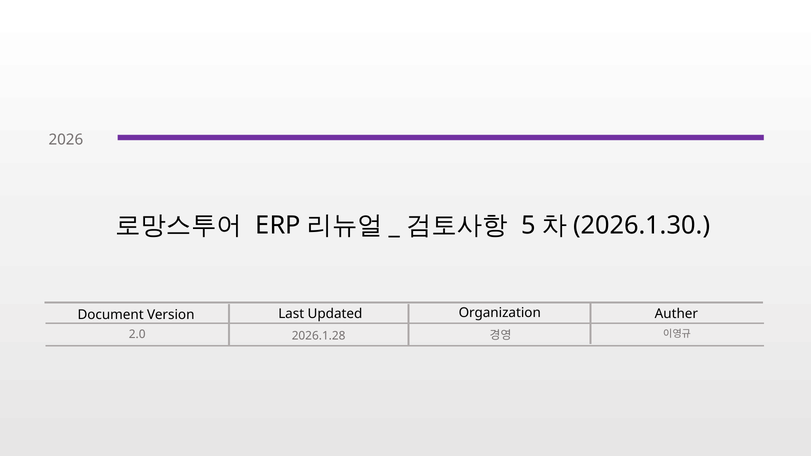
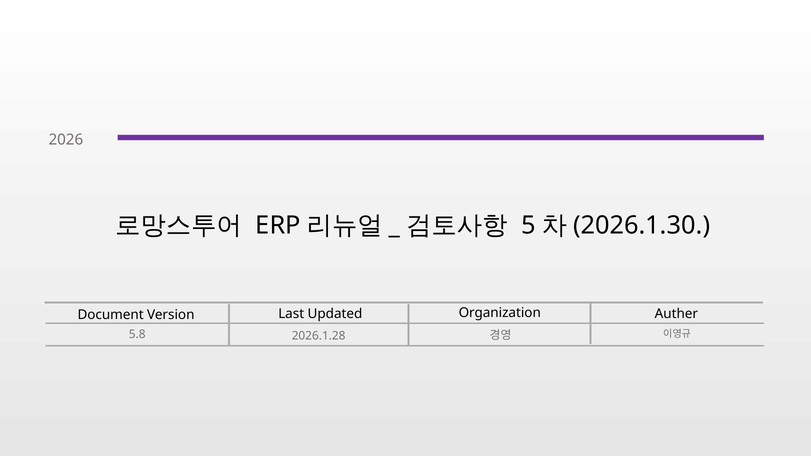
2.0: 2.0 -> 5.8
